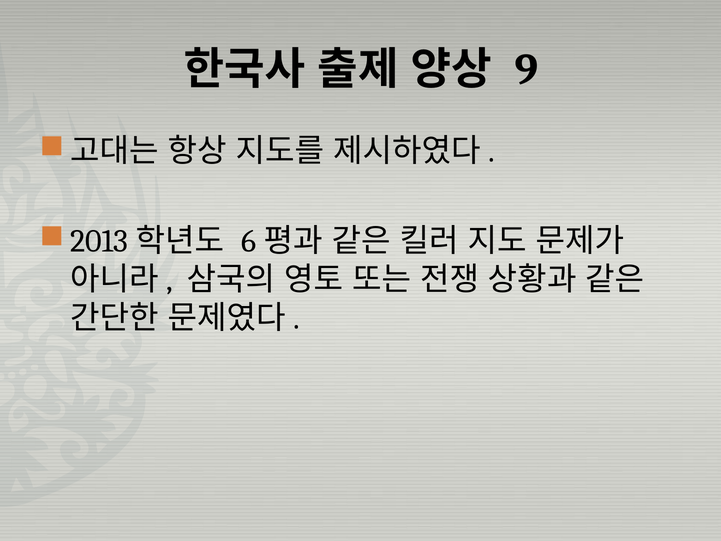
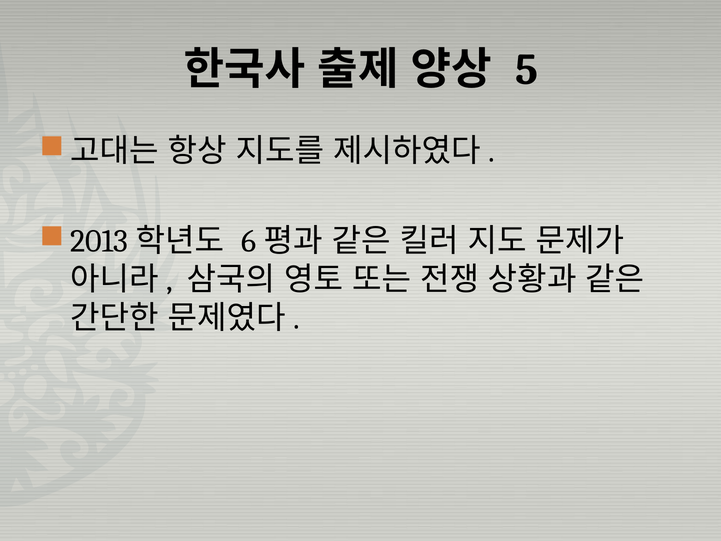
9: 9 -> 5
